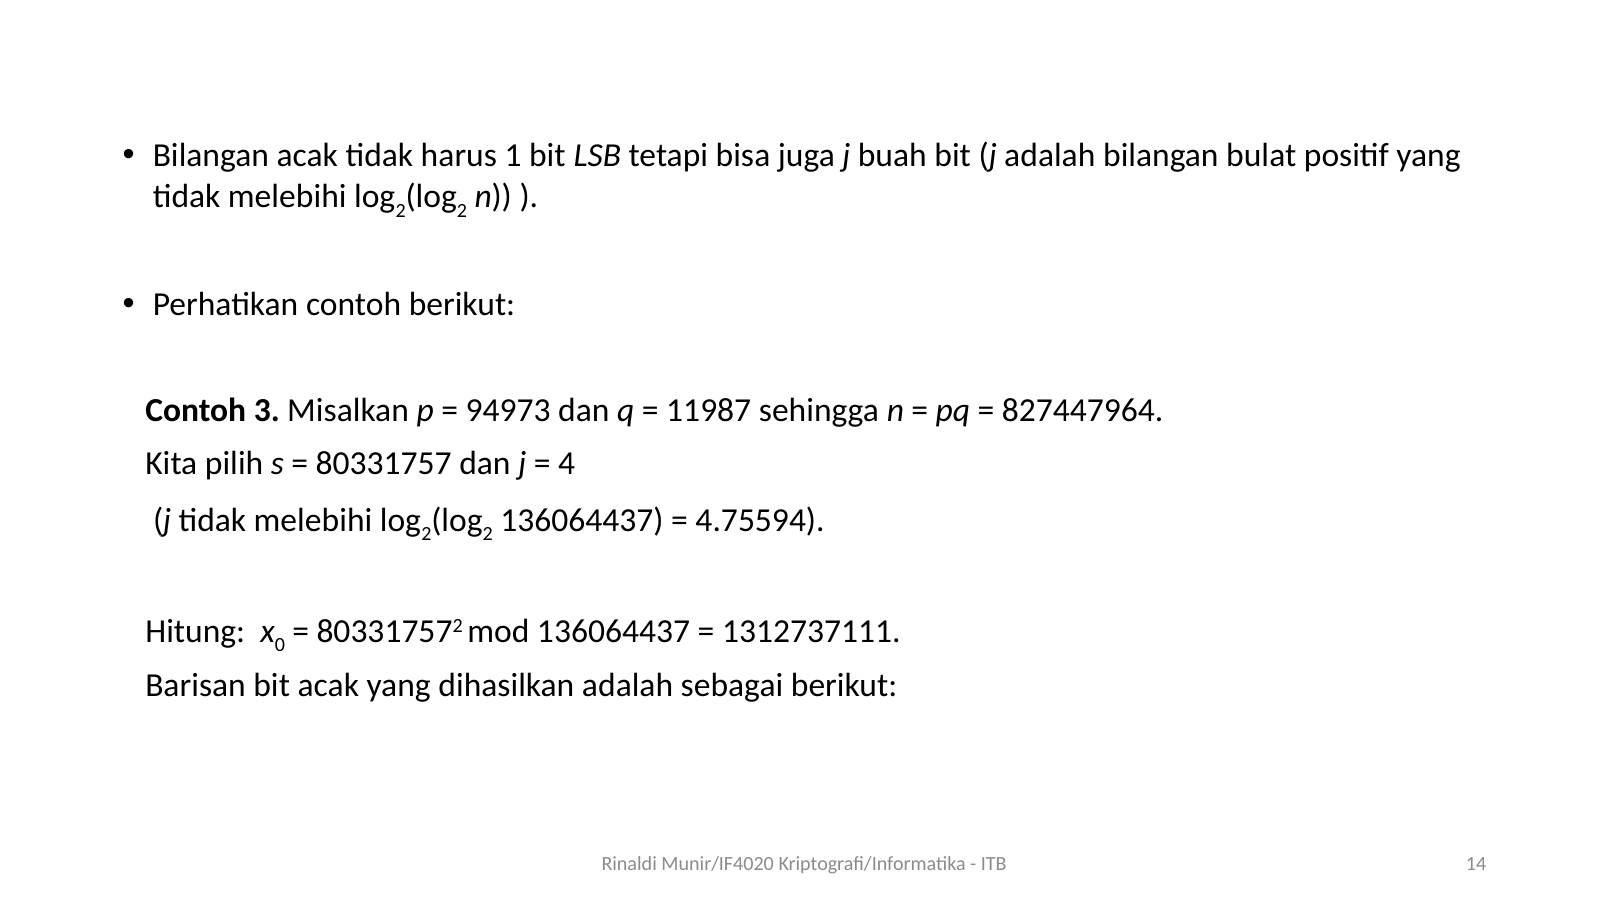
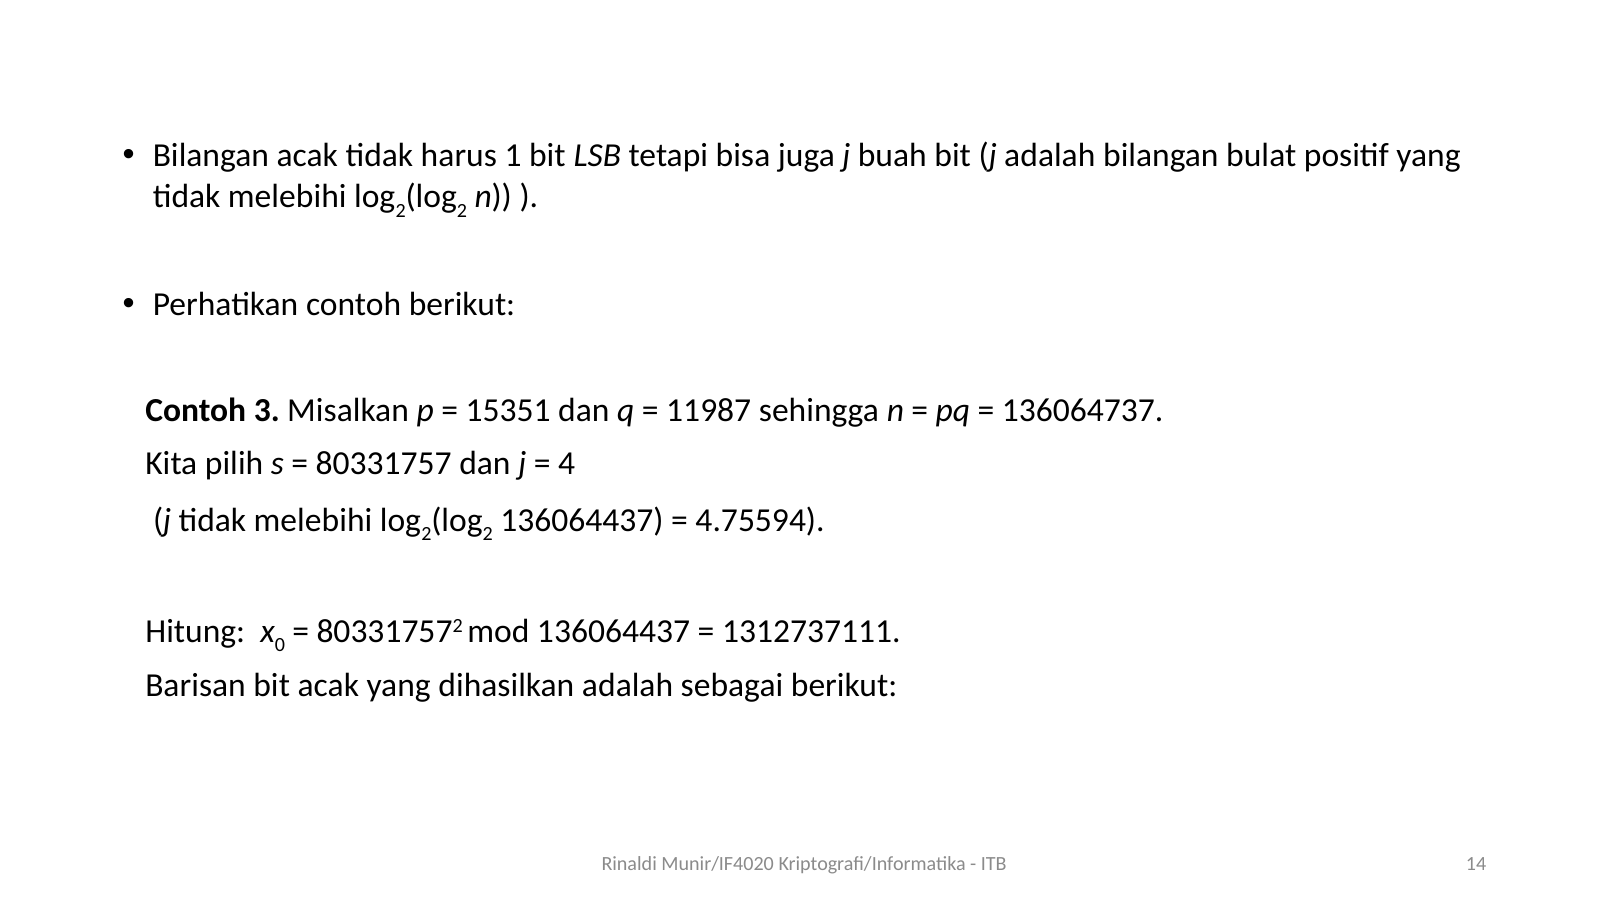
94973: 94973 -> 15351
827447964: 827447964 -> 136064737
